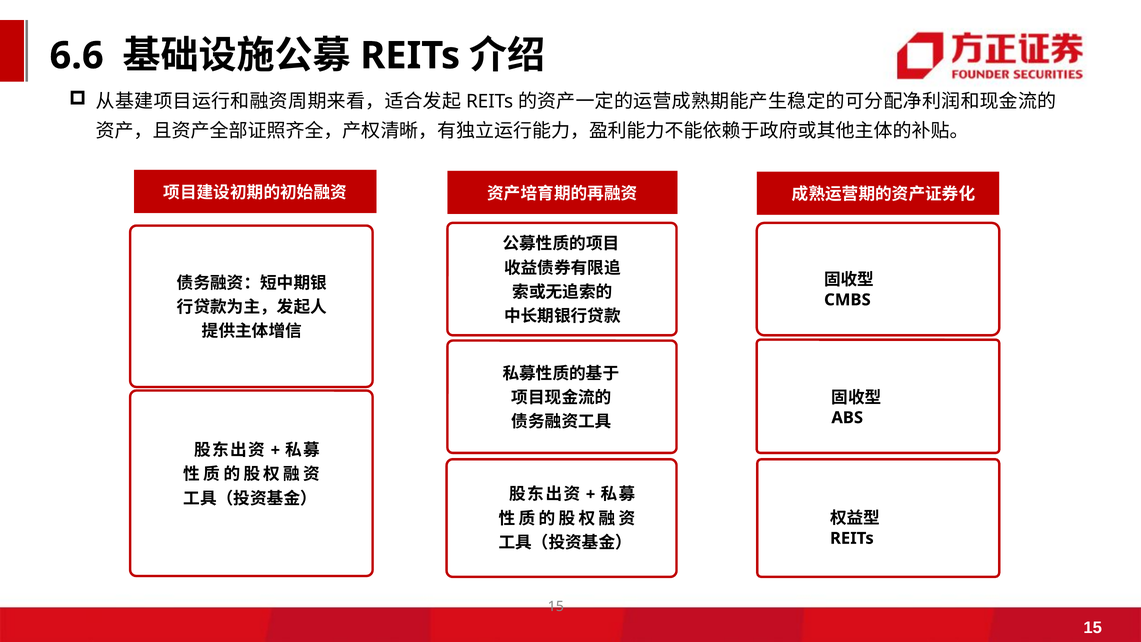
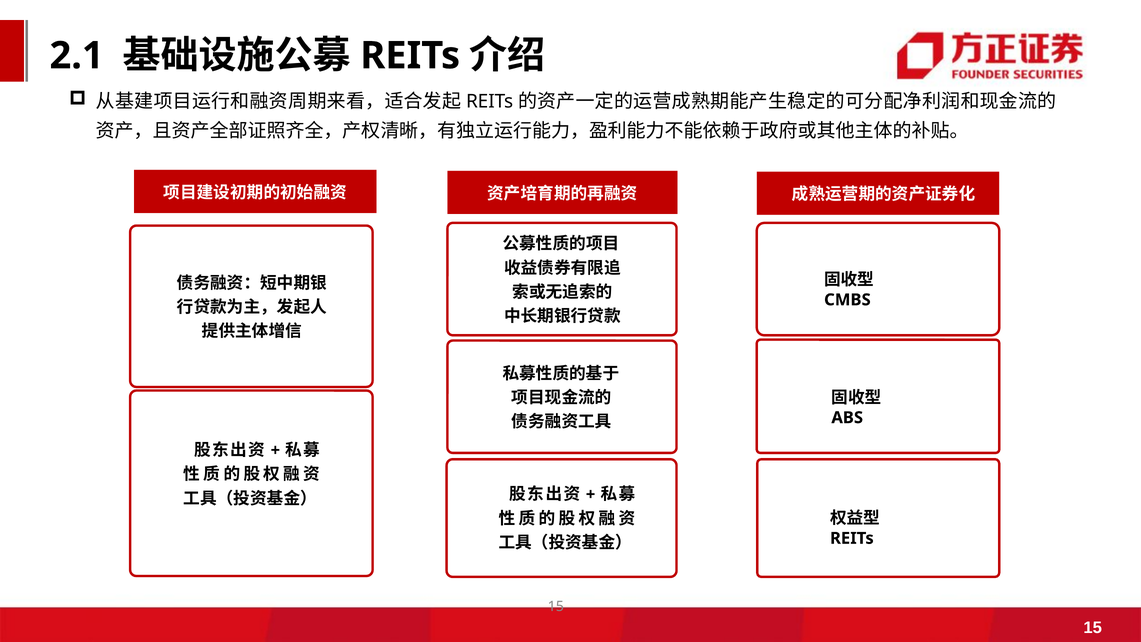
6.6: 6.6 -> 2.1
